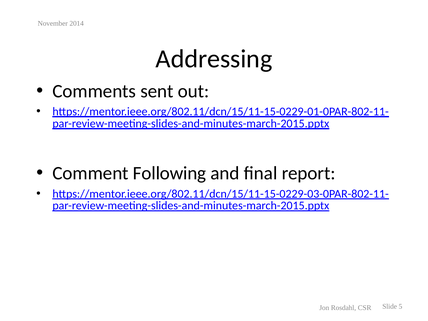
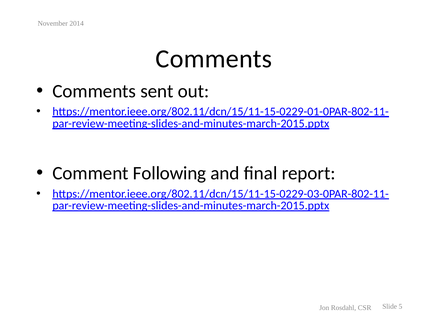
Addressing at (214, 59): Addressing -> Comments
